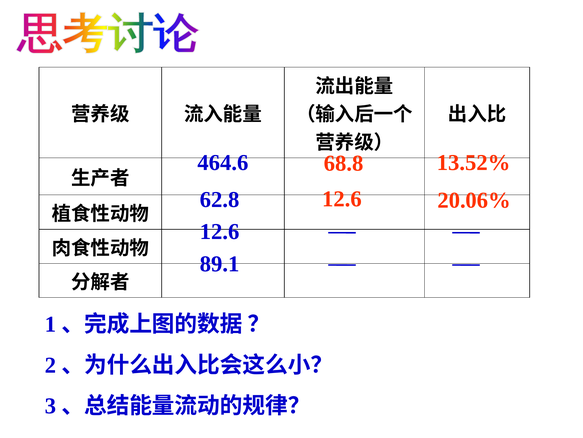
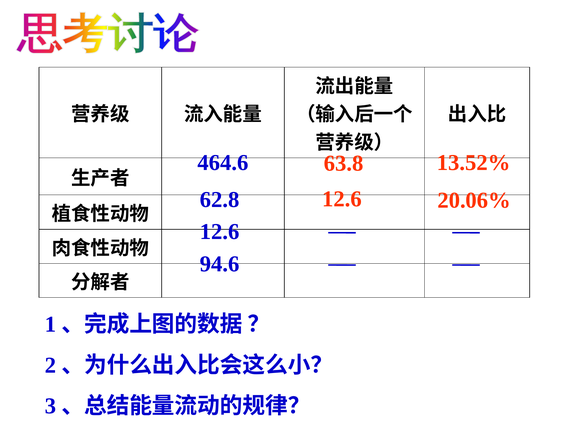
68.8: 68.8 -> 63.8
89.1: 89.1 -> 94.6
